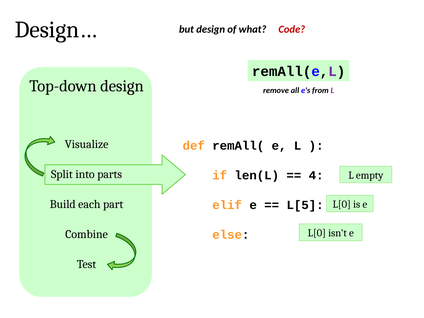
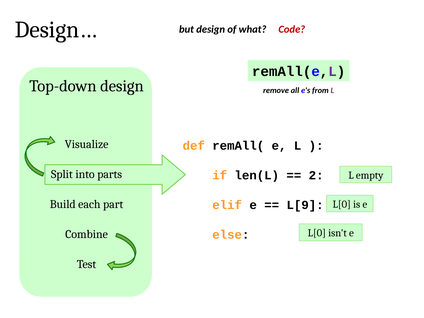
4: 4 -> 2
L[5: L[5 -> L[9
